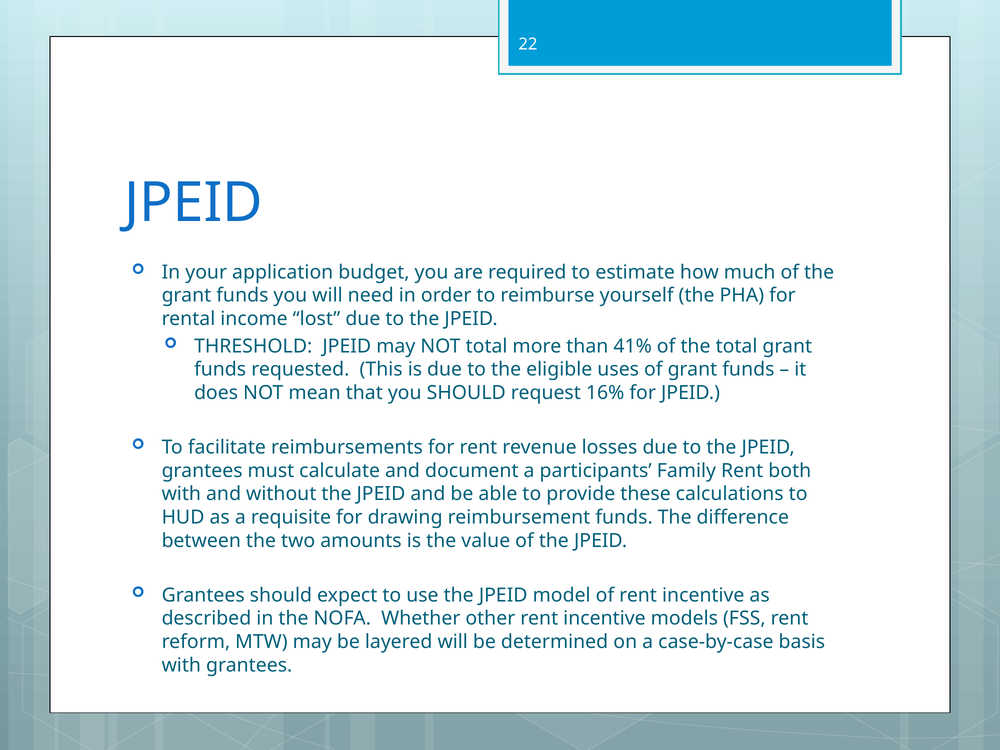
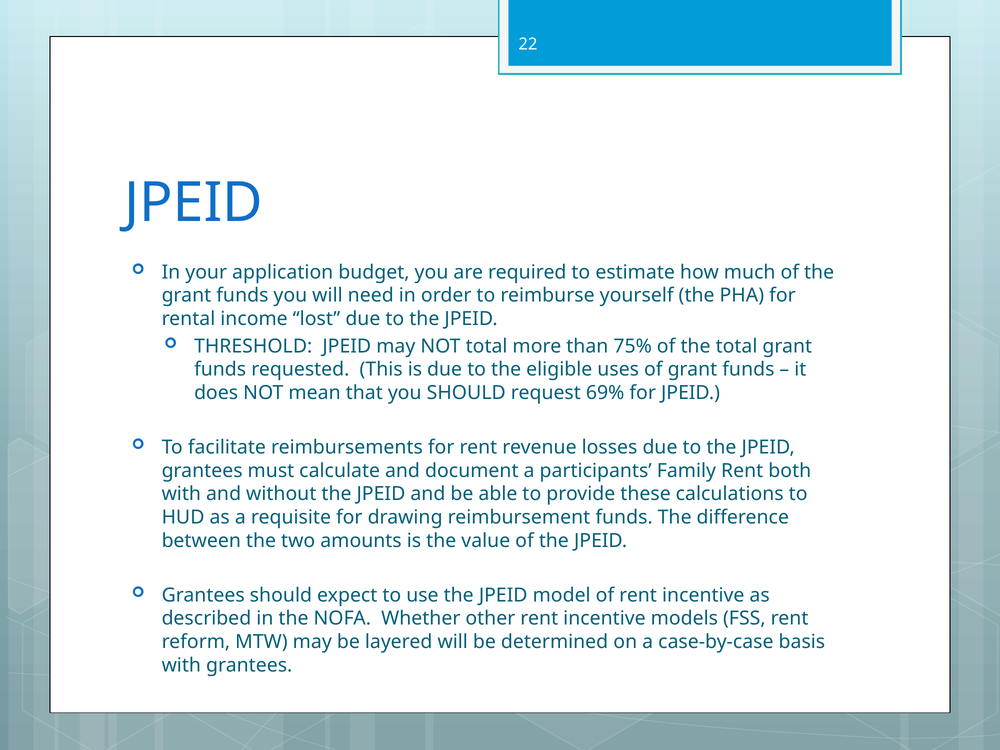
41%: 41% -> 75%
16%: 16% -> 69%
